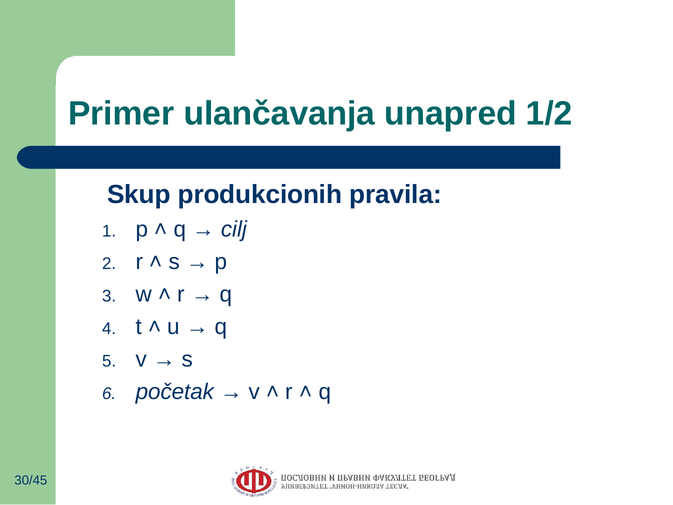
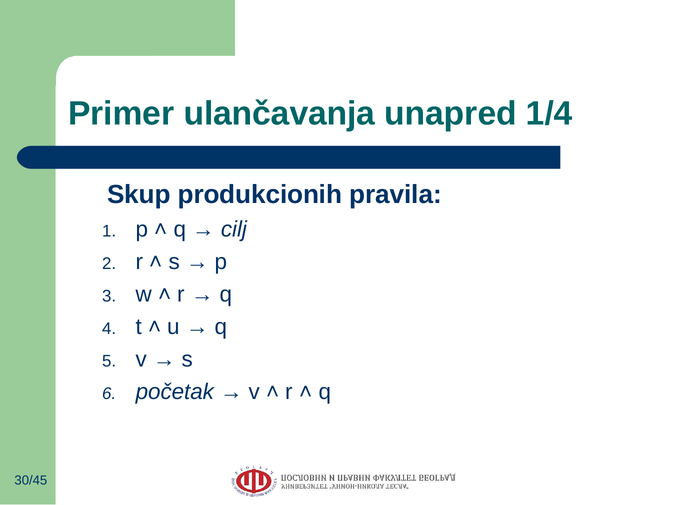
1/2: 1/2 -> 1/4
